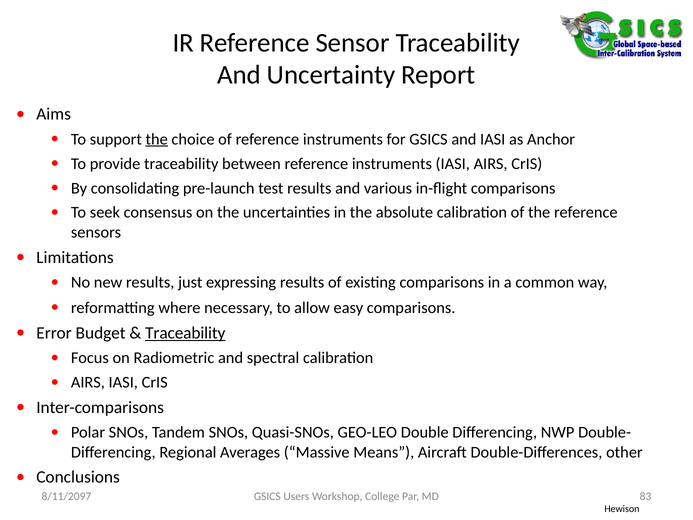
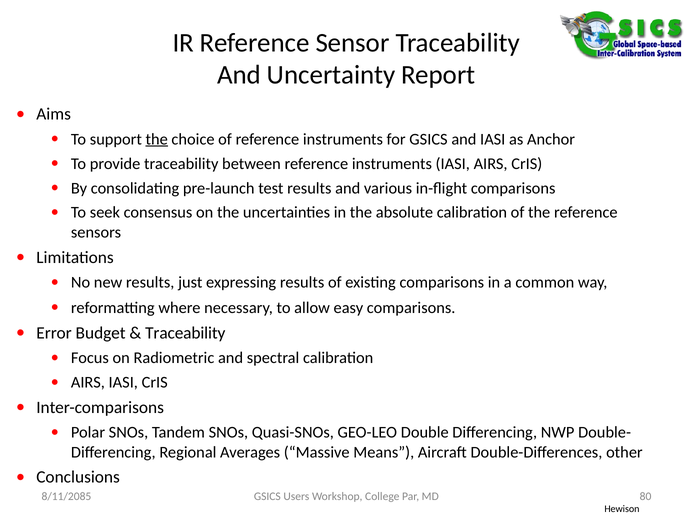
Traceability at (185, 333) underline: present -> none
83: 83 -> 80
8/11/2097: 8/11/2097 -> 8/11/2085
